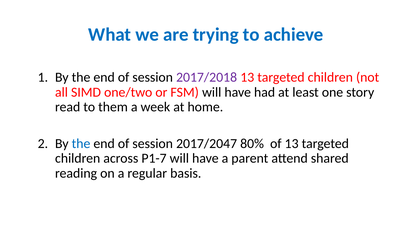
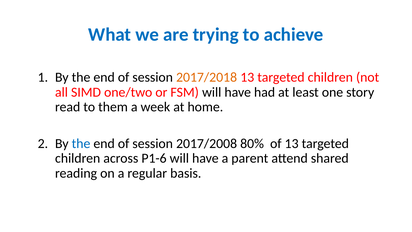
2017/2018 colour: purple -> orange
2017/2047: 2017/2047 -> 2017/2008
P1-7: P1-7 -> P1-6
